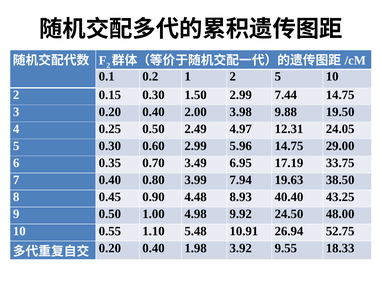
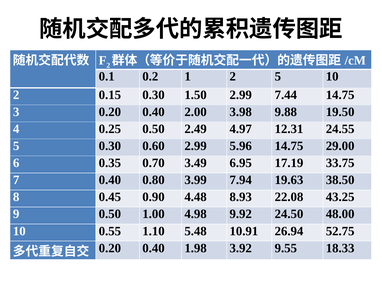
24.05: 24.05 -> 24.55
40.40: 40.40 -> 22.08
